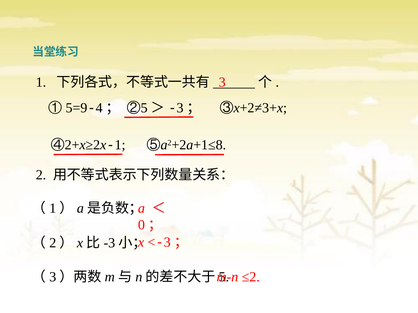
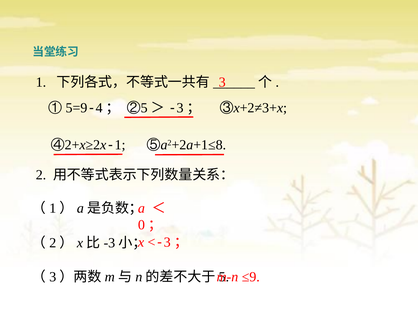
≤2: ≤2 -> ≤9
